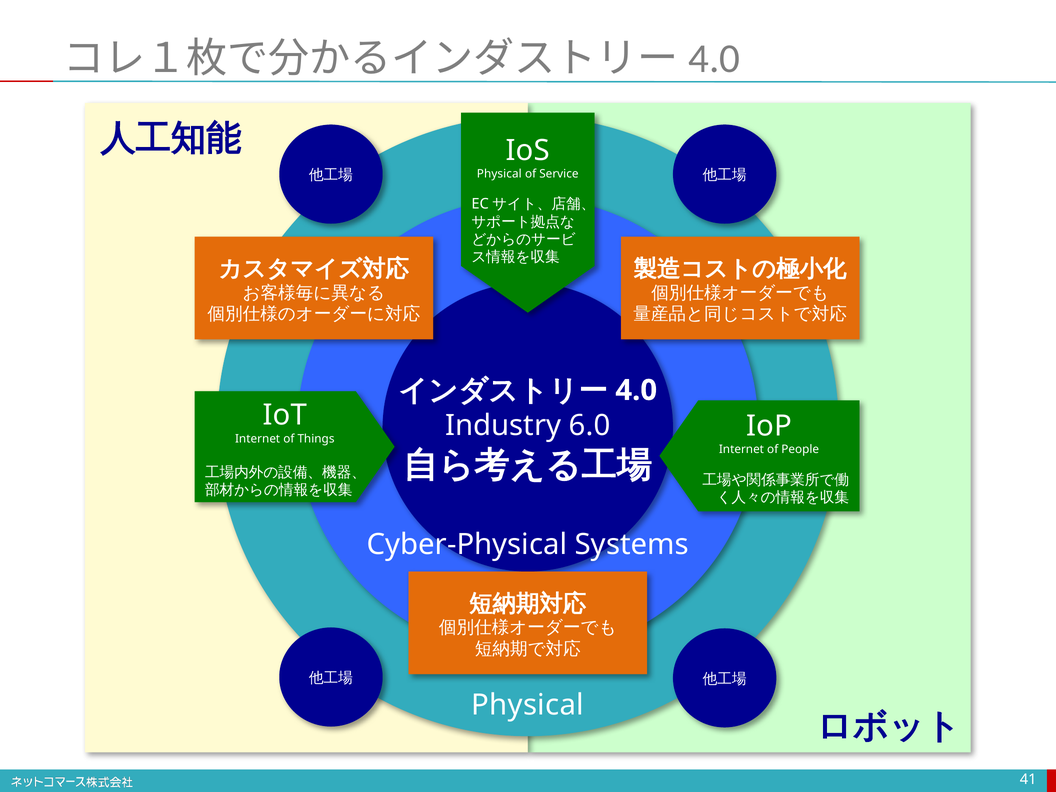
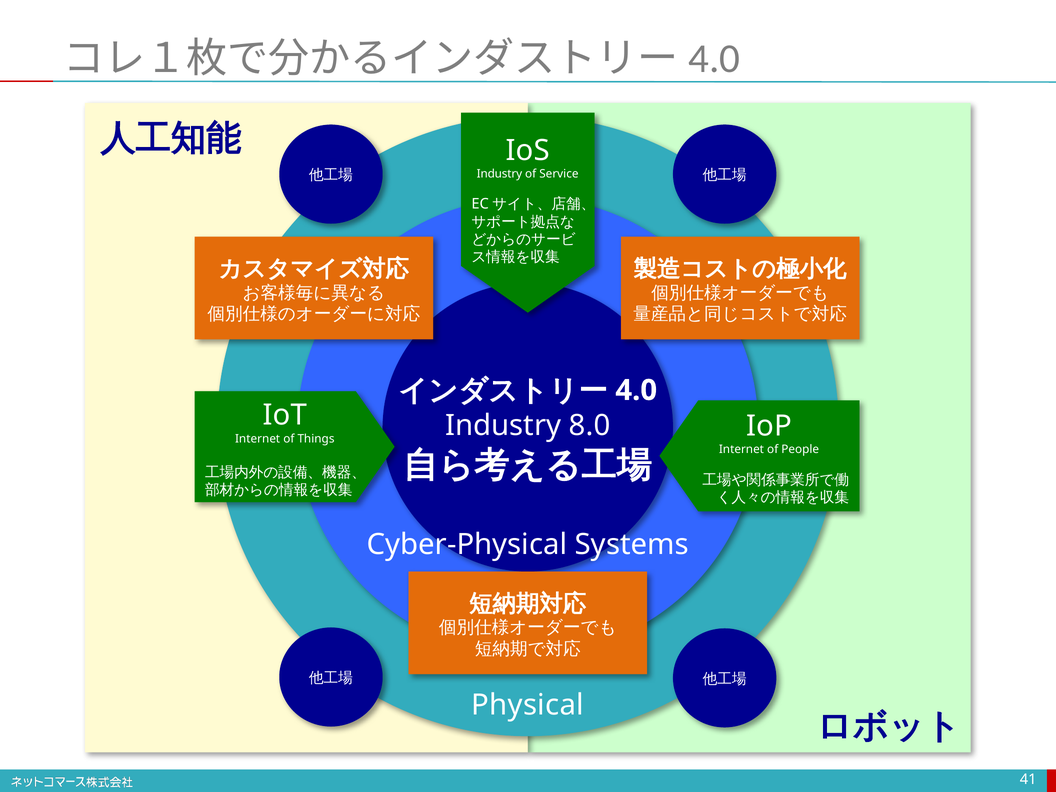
Physical at (499, 174): Physical -> Industry
6.0: 6.0 -> 8.0
